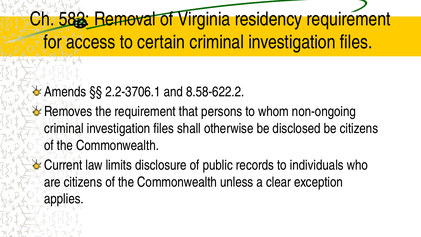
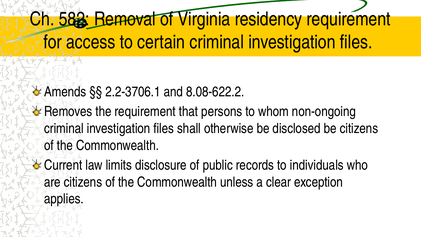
8.58-622.2: 8.58-622.2 -> 8.08-622.2
